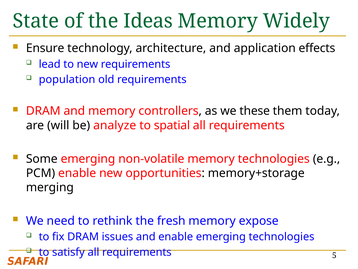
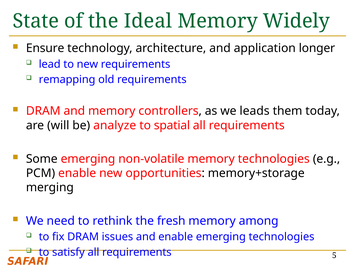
Ideas: Ideas -> Ideal
effects: effects -> longer
population: population -> remapping
these: these -> leads
expose: expose -> among
